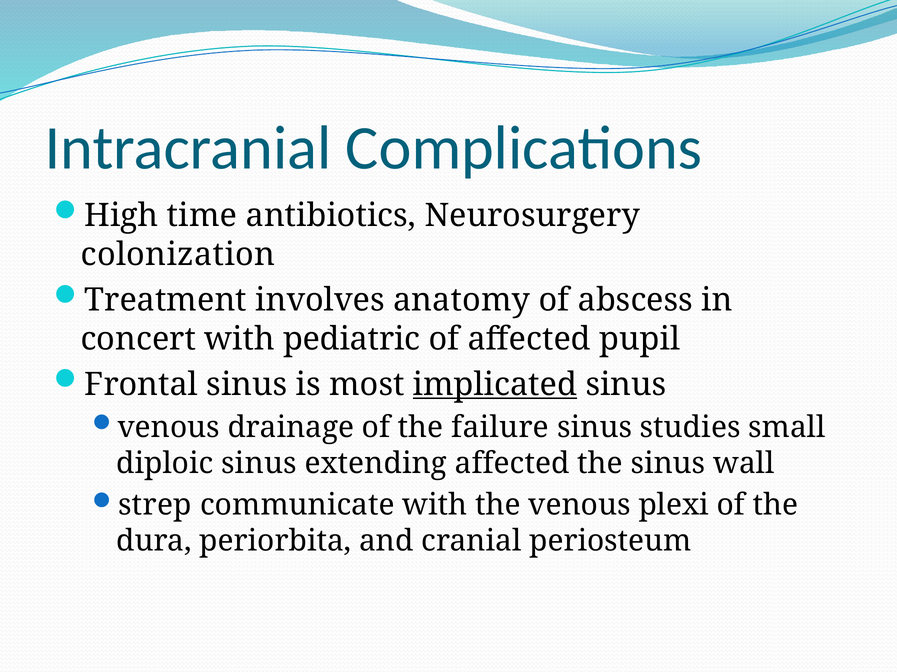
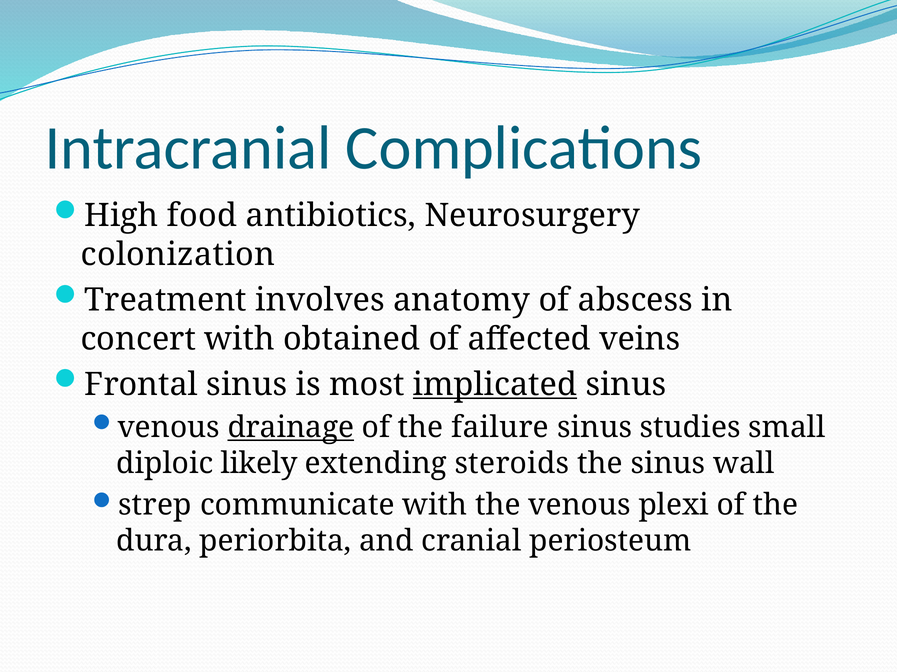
time: time -> food
pediatric: pediatric -> obtained
pupil: pupil -> veins
drainage underline: none -> present
diploic sinus: sinus -> likely
extending affected: affected -> steroids
